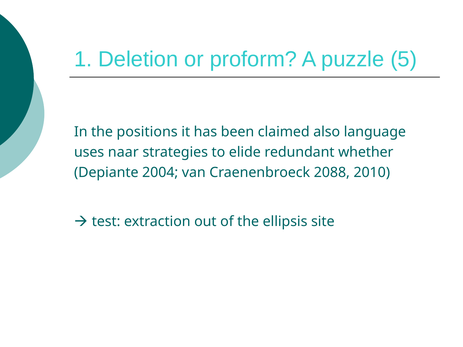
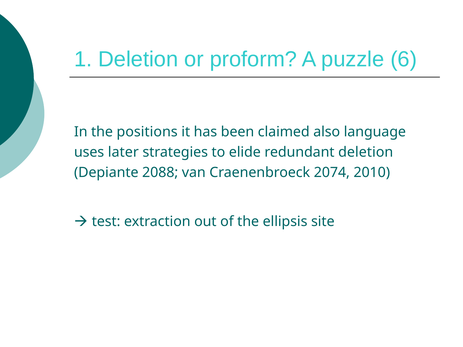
5: 5 -> 6
naar: naar -> later
redundant whether: whether -> deletion
2004: 2004 -> 2088
2088: 2088 -> 2074
